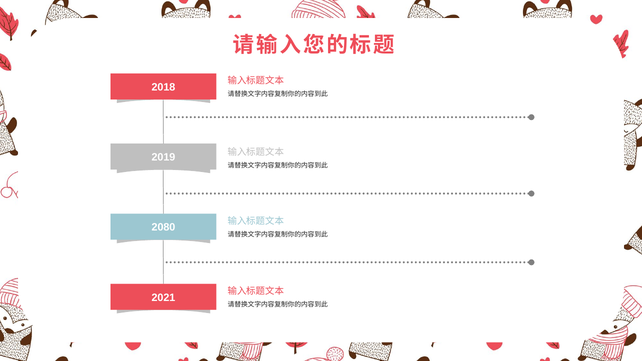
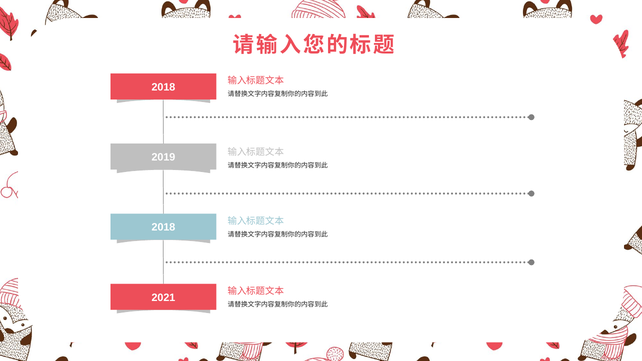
2080 at (163, 227): 2080 -> 2018
